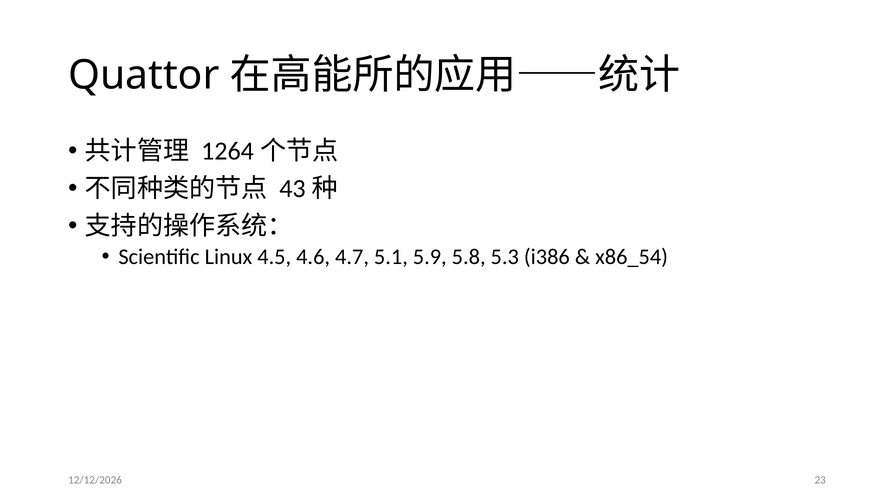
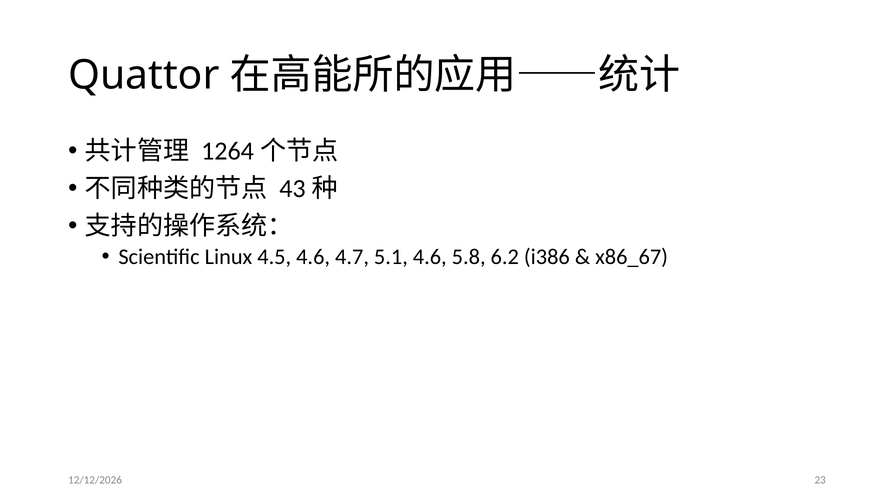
5.1 5.9: 5.9 -> 4.6
5.3: 5.3 -> 6.2
x86_54: x86_54 -> x86_67
